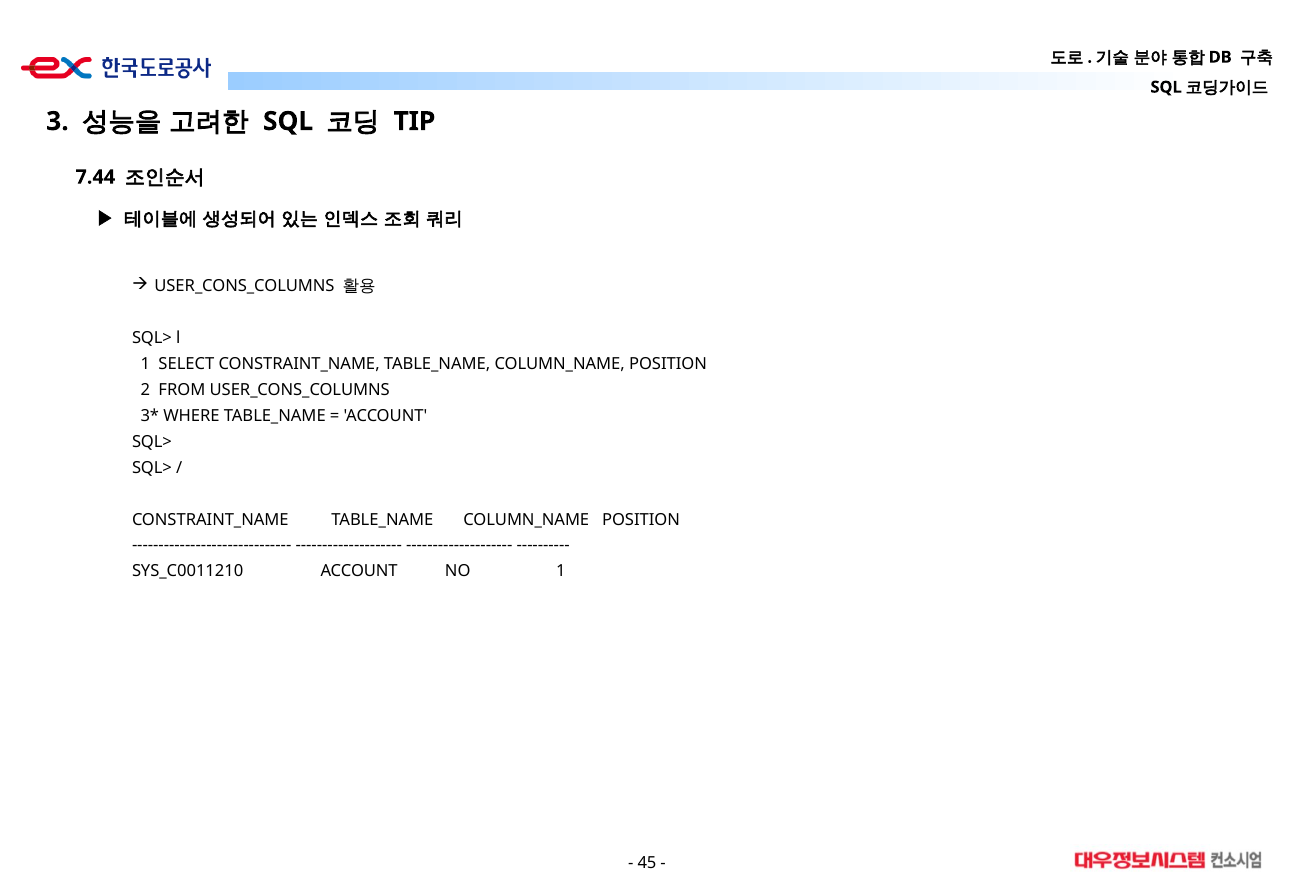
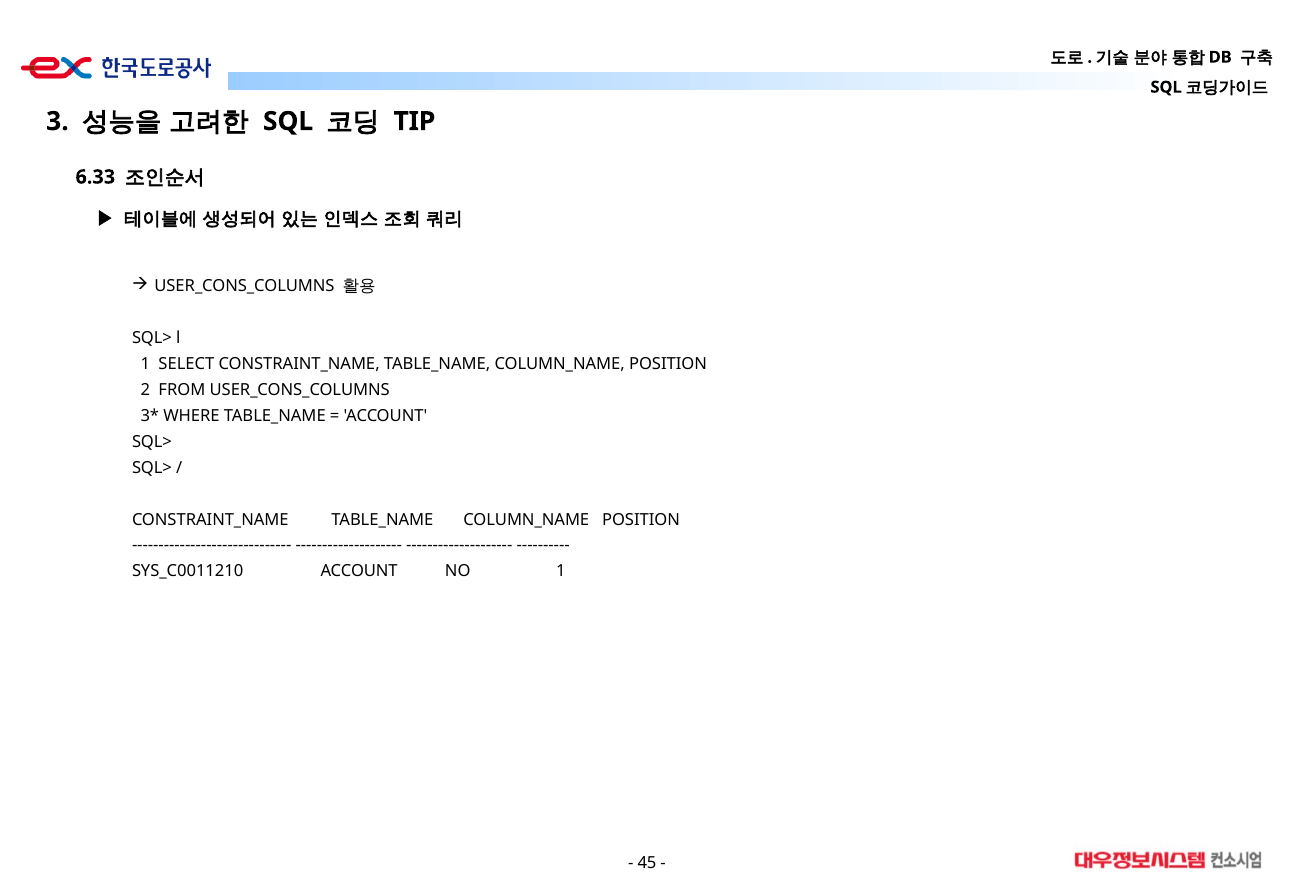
7.44: 7.44 -> 6.33
